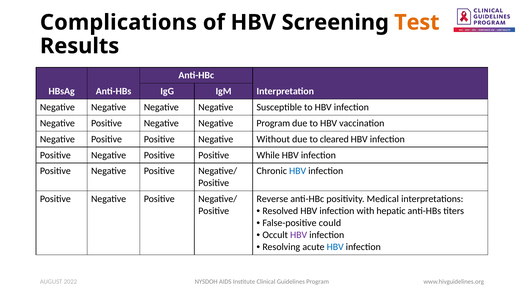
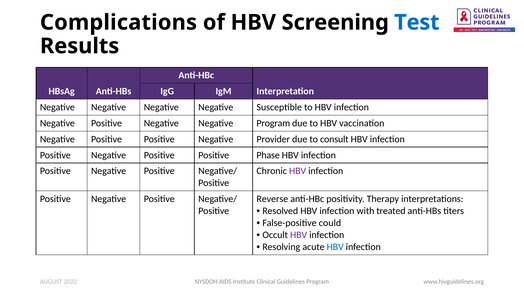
Test colour: orange -> blue
Without: Without -> Provider
cleared: cleared -> consult
While: While -> Phase
HBV at (298, 171) colour: blue -> purple
Medical: Medical -> Therapy
hepatic: hepatic -> treated
